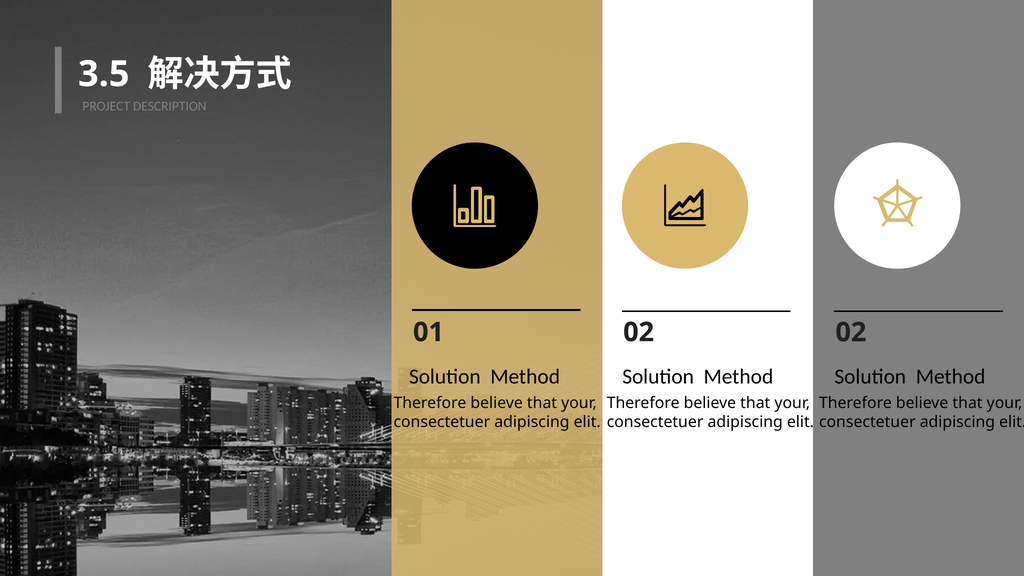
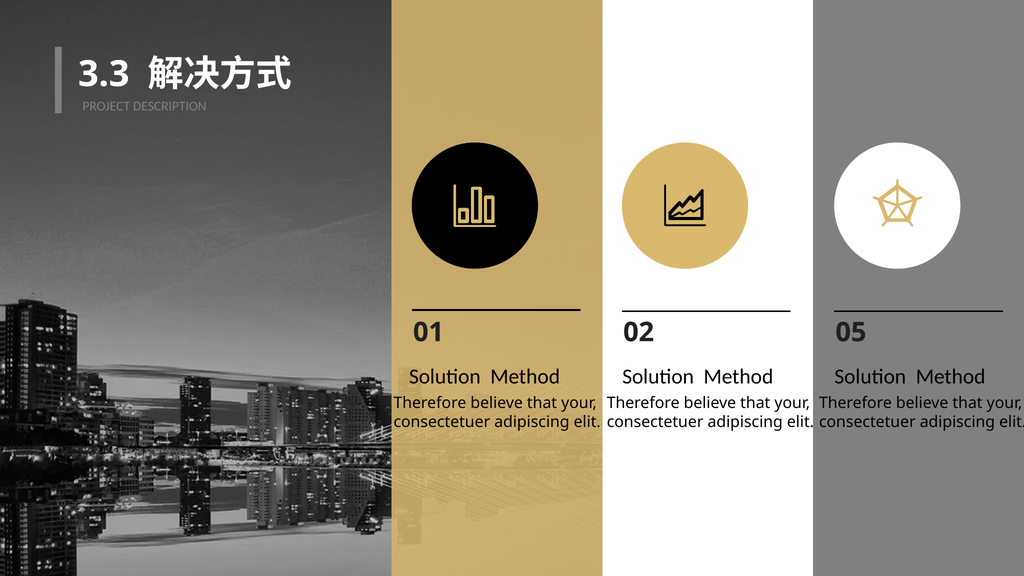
3.5: 3.5 -> 3.3
02 02: 02 -> 05
